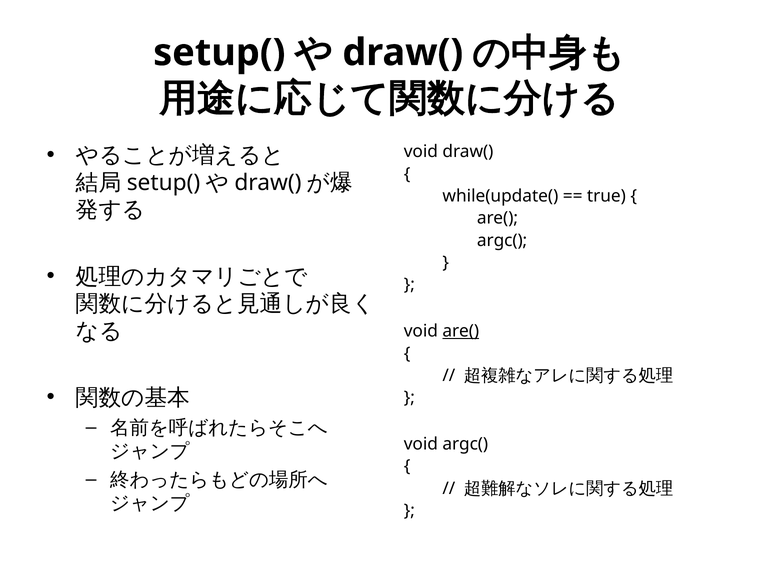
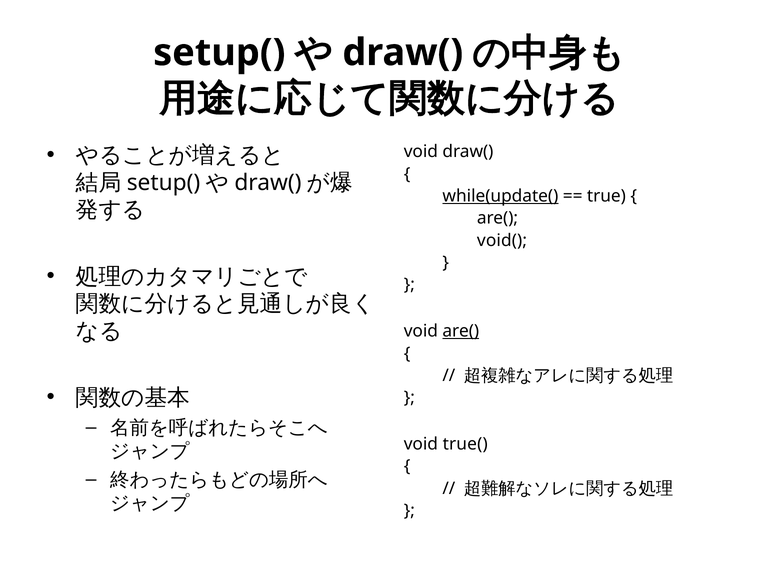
while(update( underline: none -> present
argc( at (502, 241): argc( -> void(
void argc(: argc( -> true(
